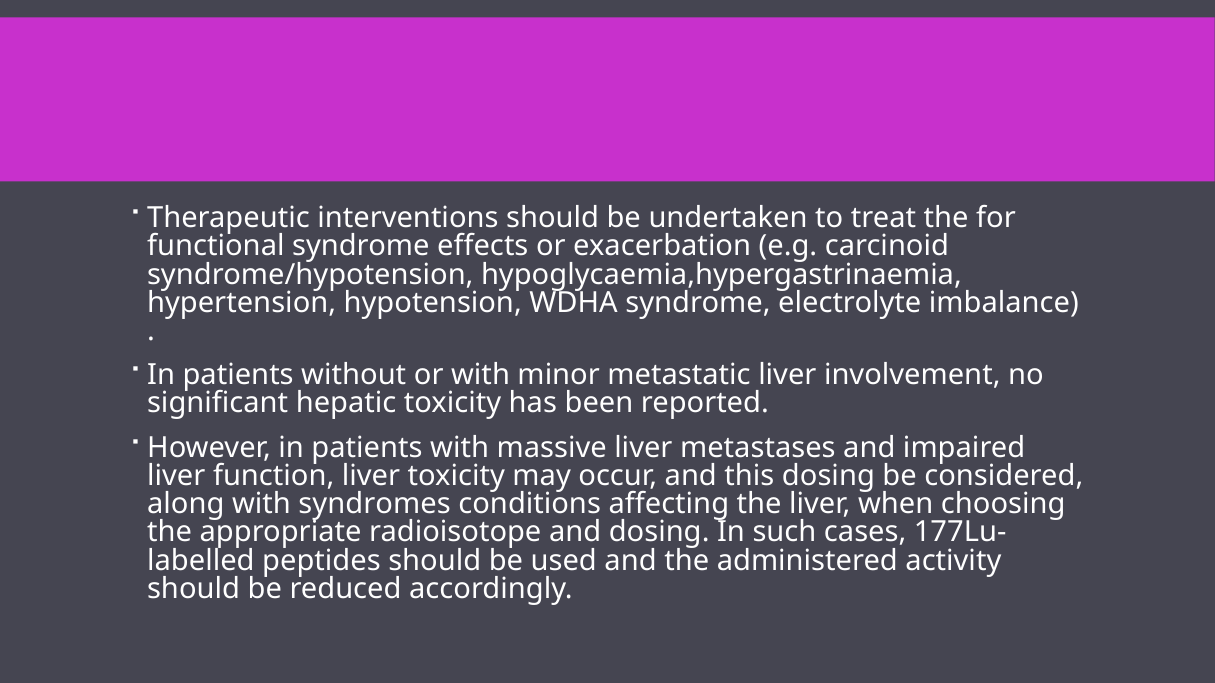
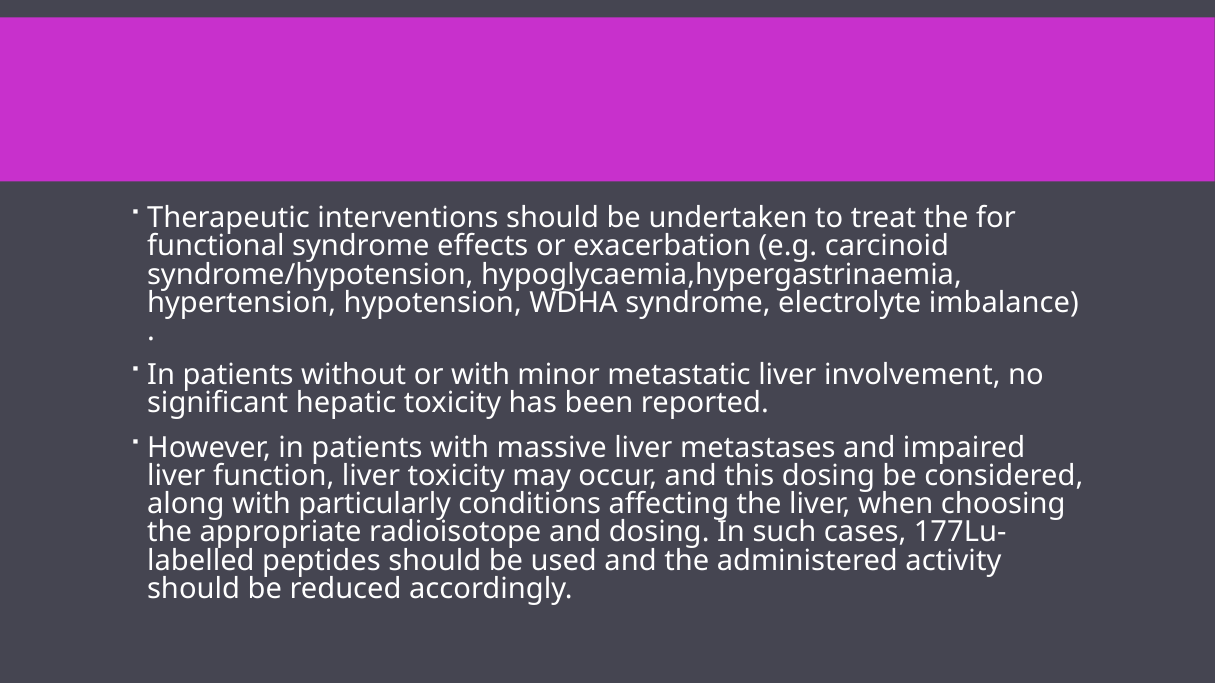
syndromes: syndromes -> particularly
